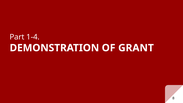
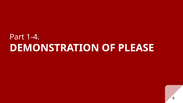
GRANT: GRANT -> PLEASE
